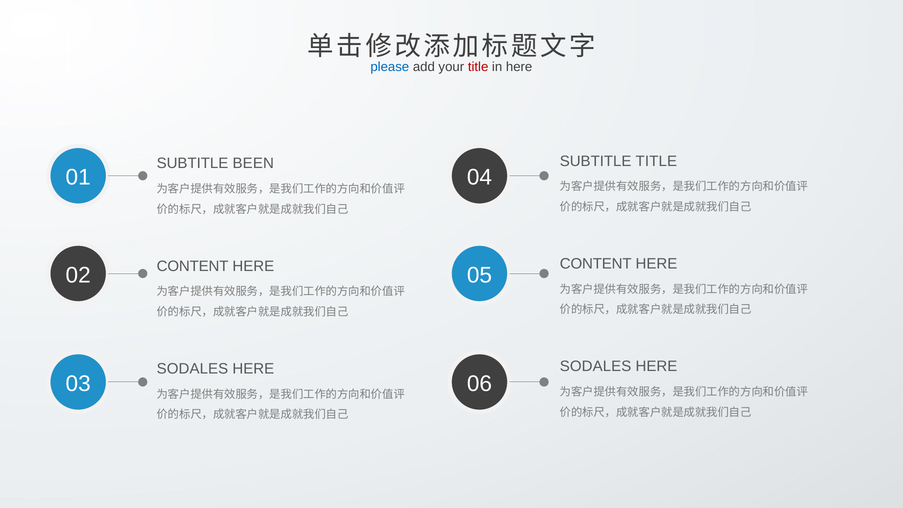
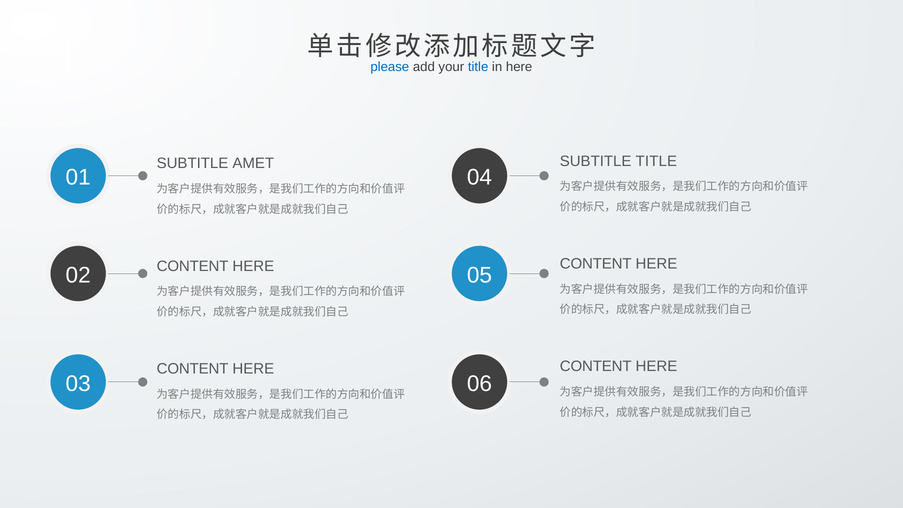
title at (478, 67) colour: red -> blue
BEEN: BEEN -> AMET
SODALES at (596, 366): SODALES -> CONTENT
SODALES at (192, 369): SODALES -> CONTENT
